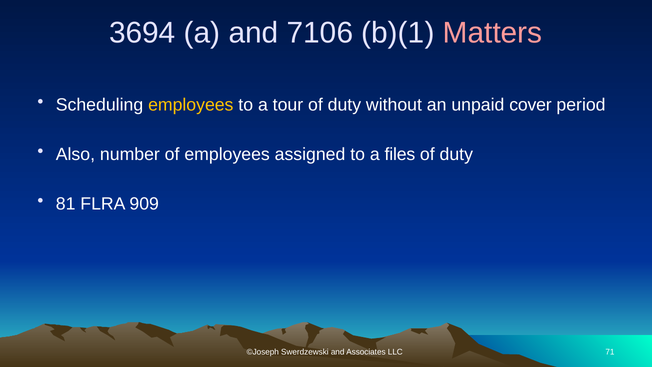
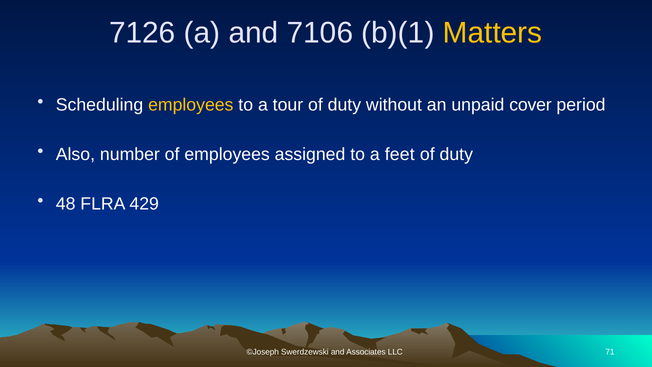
3694: 3694 -> 7126
Matters colour: pink -> yellow
files: files -> feet
81: 81 -> 48
909: 909 -> 429
